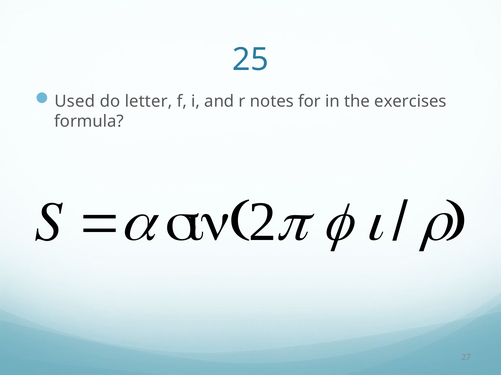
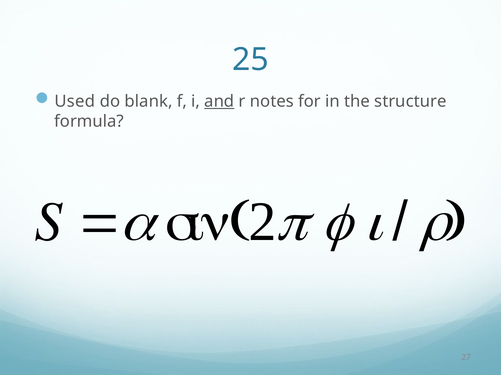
letter: letter -> blank
and underline: none -> present
exercises: exercises -> structure
